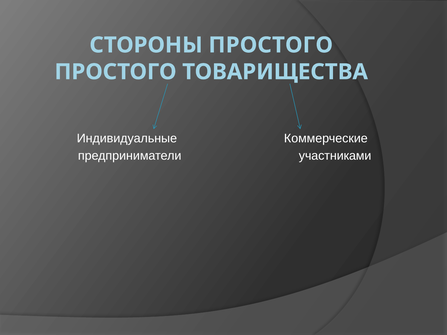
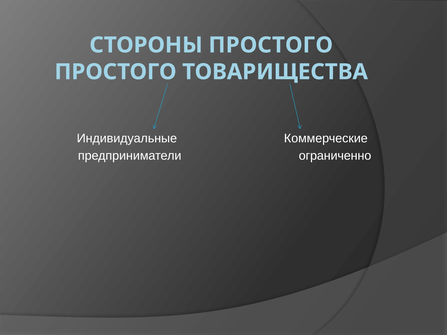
участниками: участниками -> ограниченно
